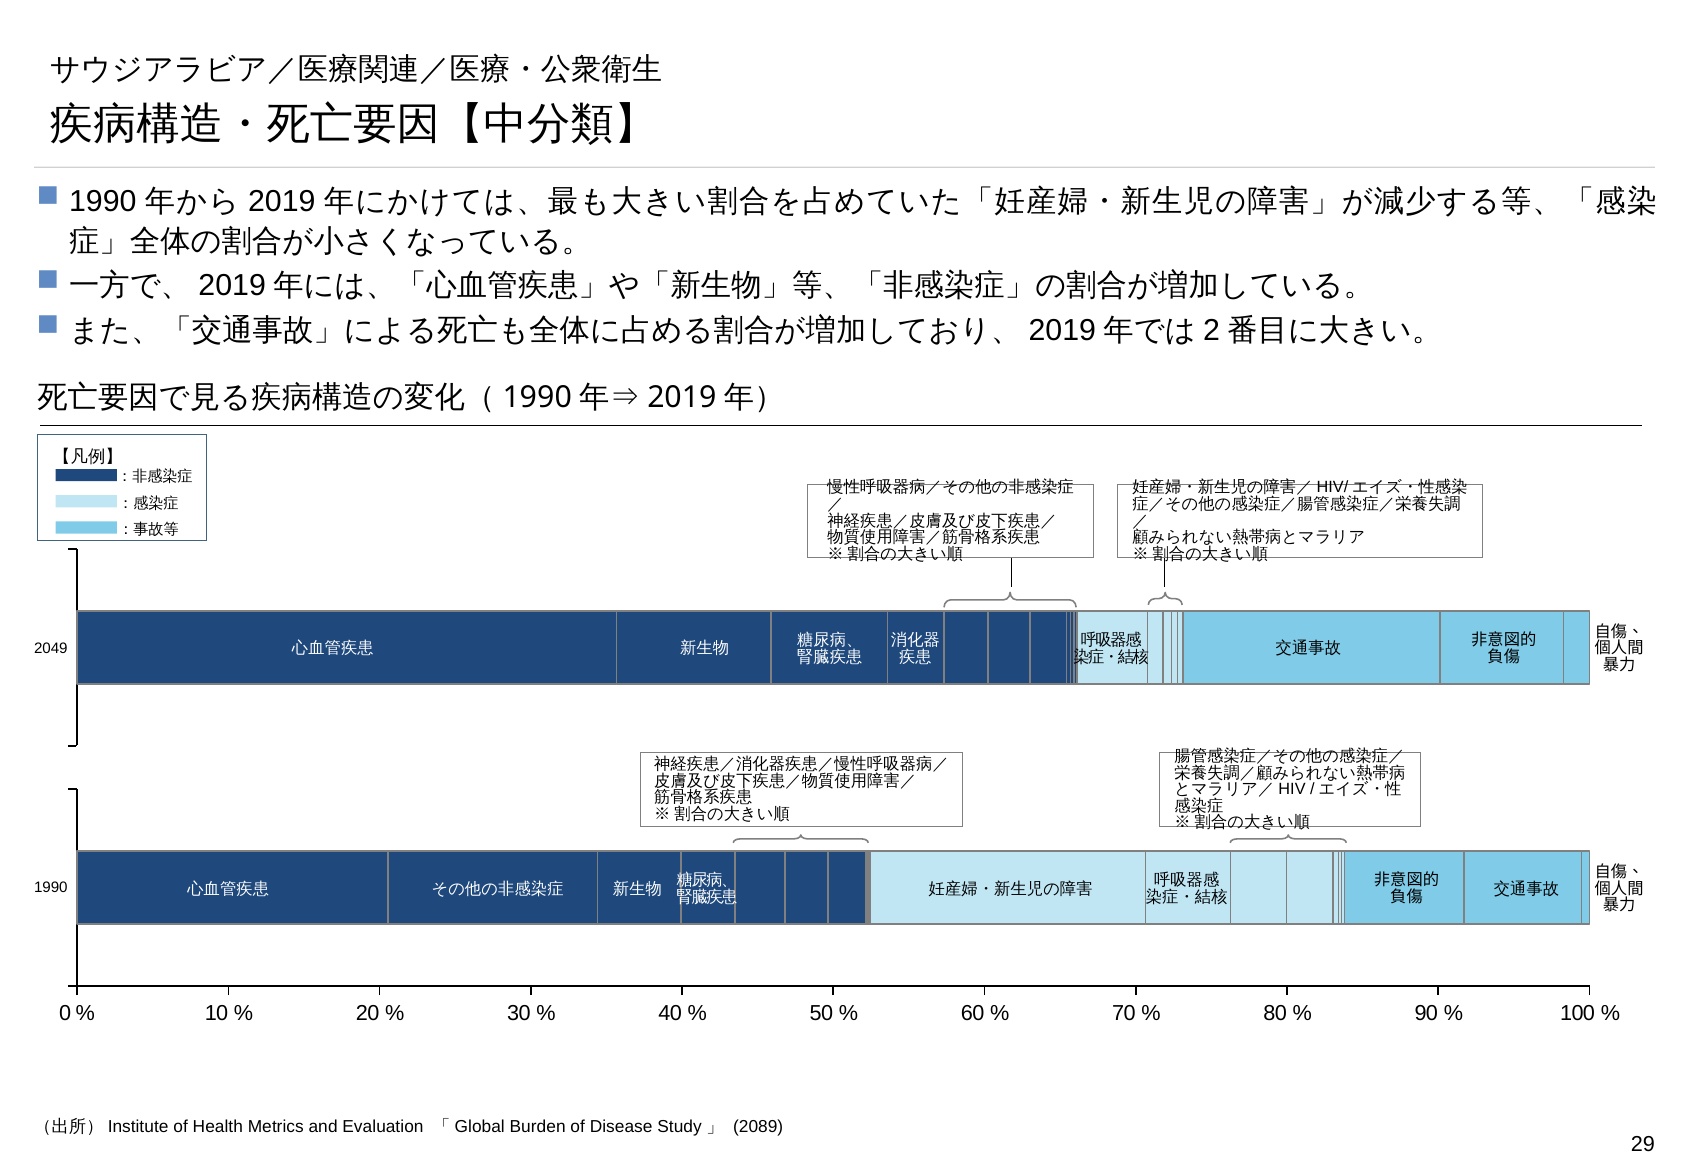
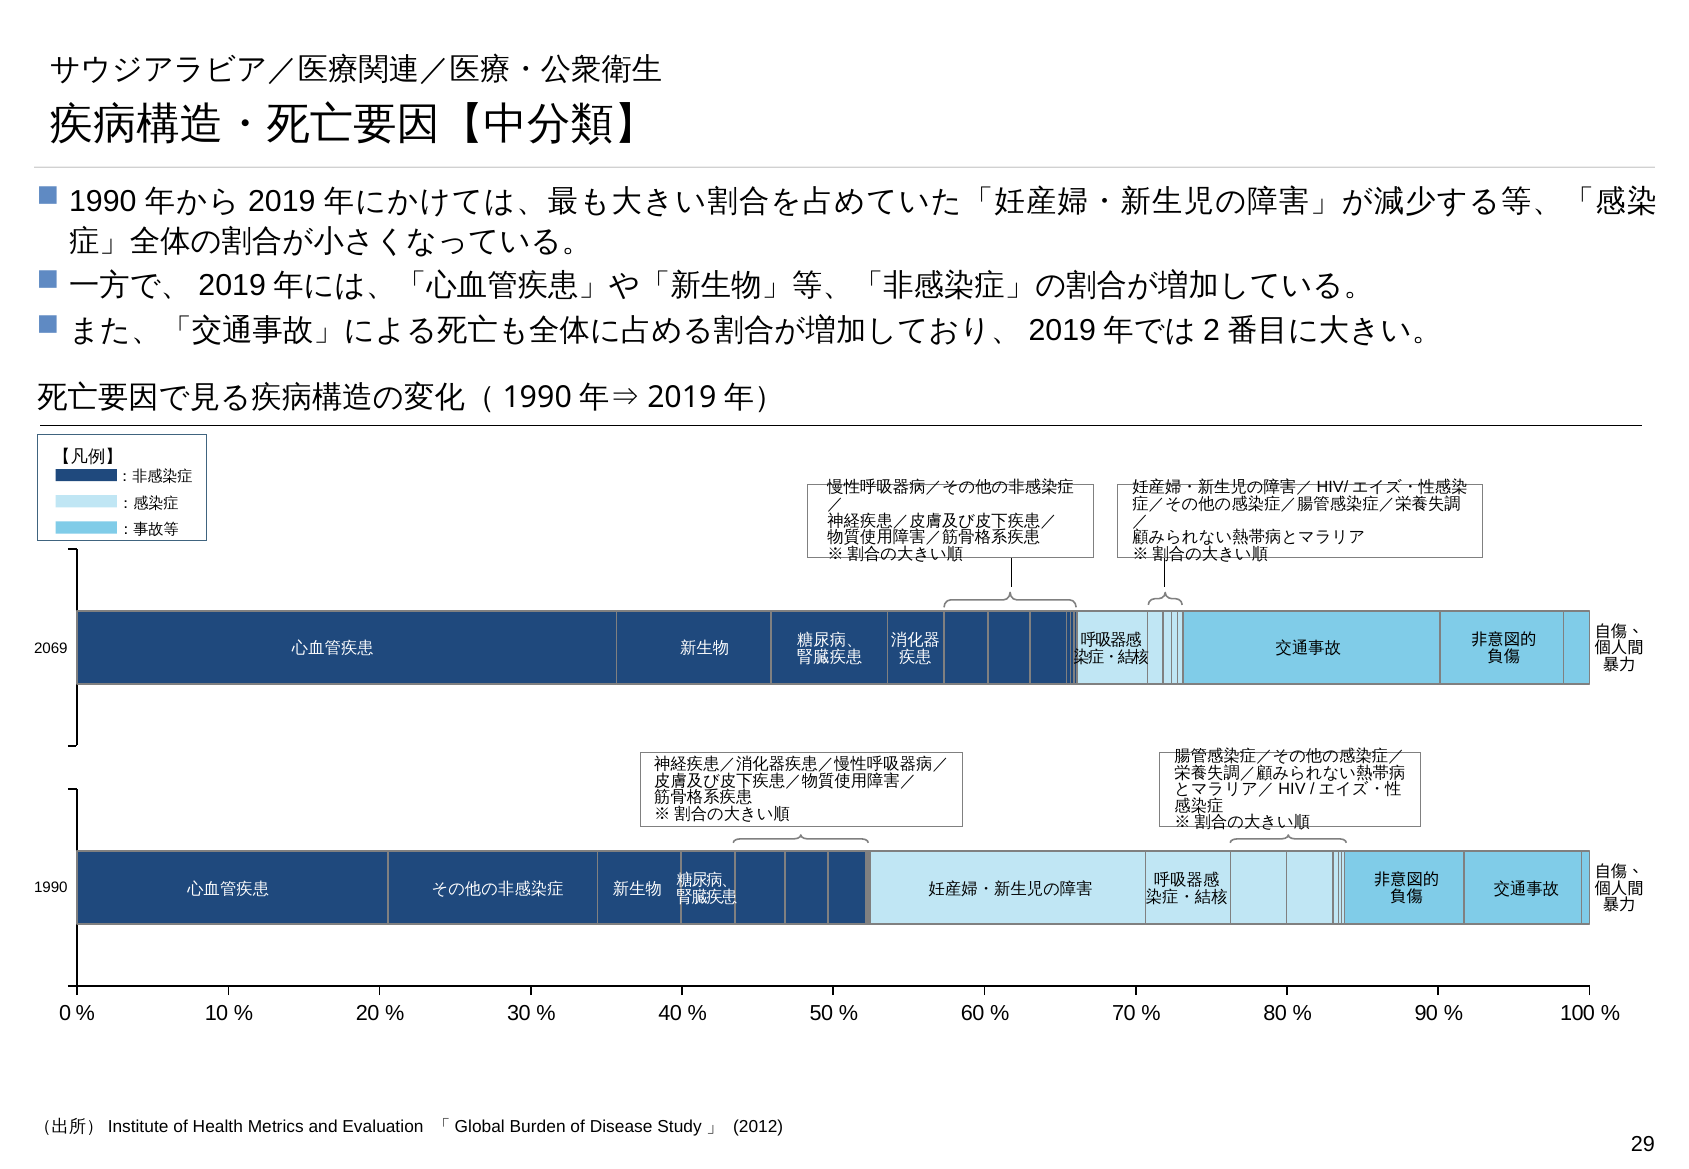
2049: 2049 -> 2069
2089: 2089 -> 2012
